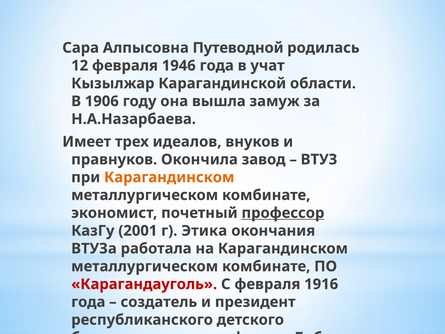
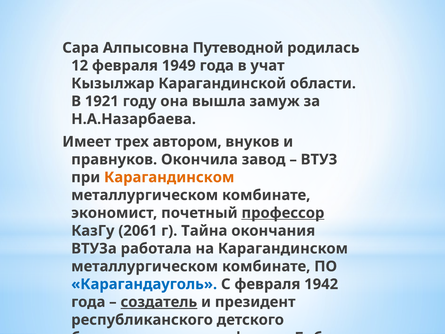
1946: 1946 -> 1949
1906: 1906 -> 1921
идеалов: идеалов -> автором
2001: 2001 -> 2061
Этика: Этика -> Тайна
Карагандауголь colour: red -> blue
1916: 1916 -> 1942
создатель underline: none -> present
